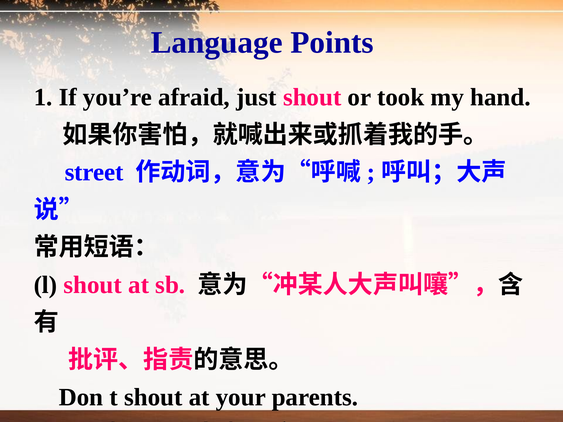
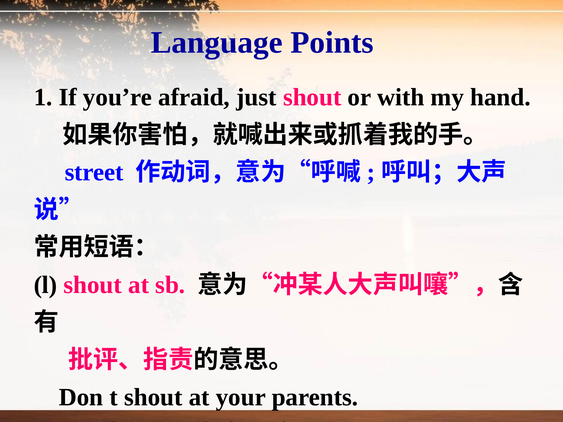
took: took -> with
